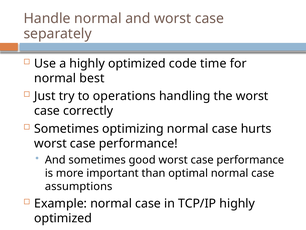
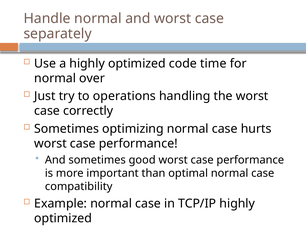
best: best -> over
assumptions: assumptions -> compatibility
